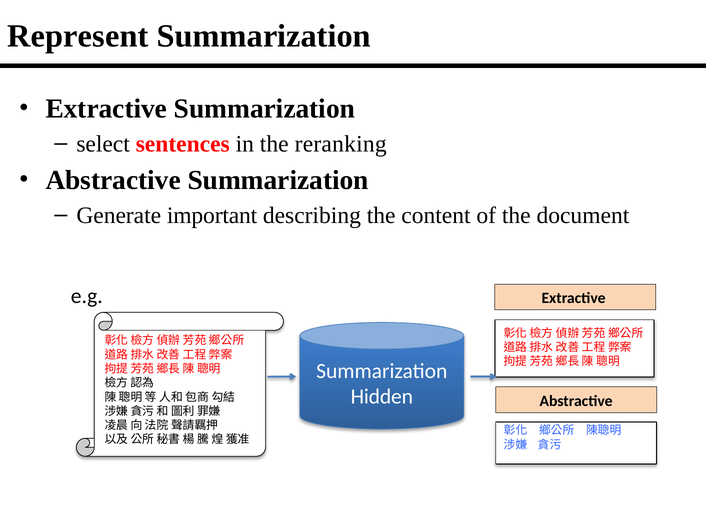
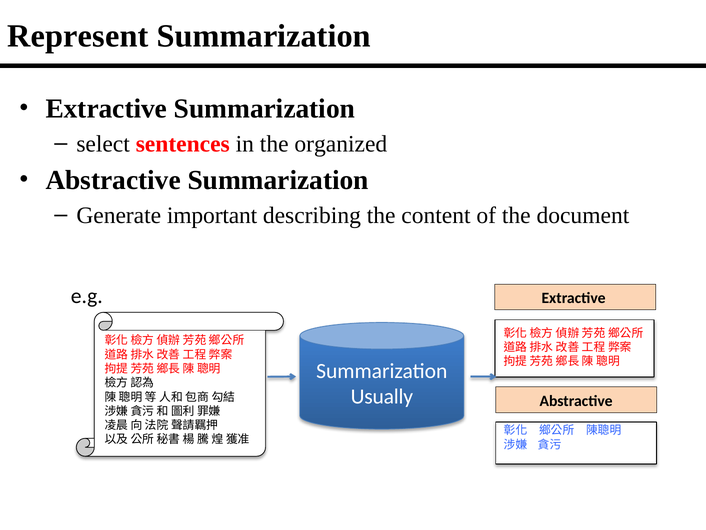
reranking: reranking -> organized
Hidden: Hidden -> Usually
